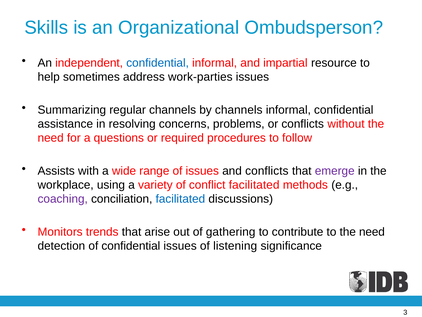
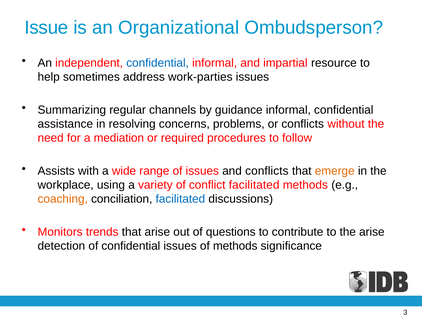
Skills: Skills -> Issue
by channels: channels -> guidance
questions: questions -> mediation
emerge colour: purple -> orange
coaching colour: purple -> orange
gathering: gathering -> questions
to the need: need -> arise
of listening: listening -> methods
